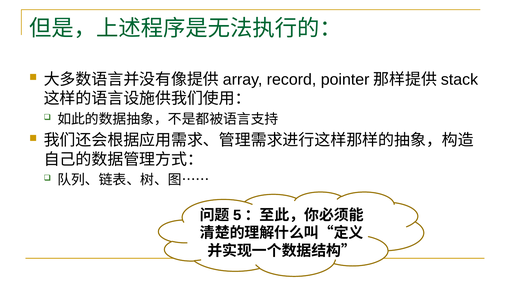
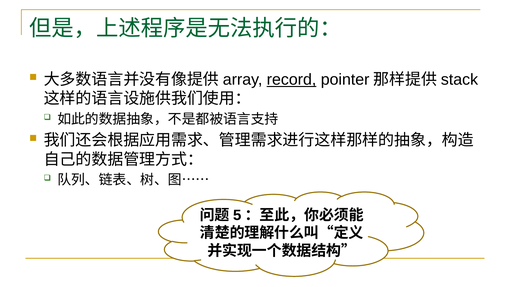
record underline: none -> present
